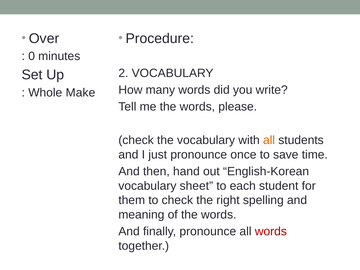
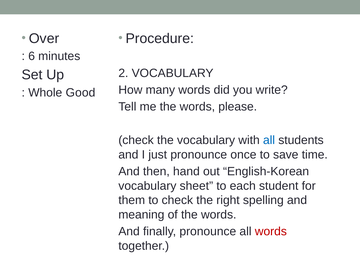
0: 0 -> 6
Make: Make -> Good
all at (269, 140) colour: orange -> blue
